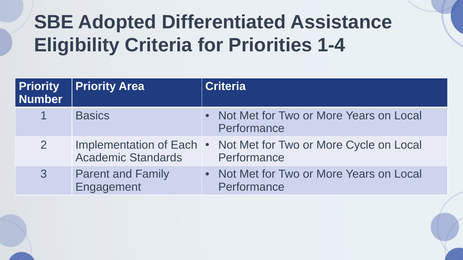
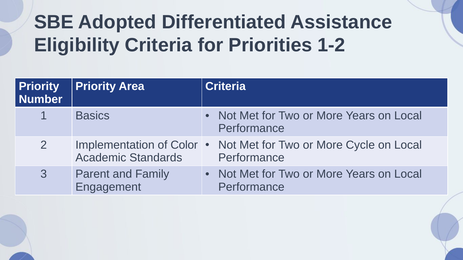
1-4: 1-4 -> 1-2
Each: Each -> Color
